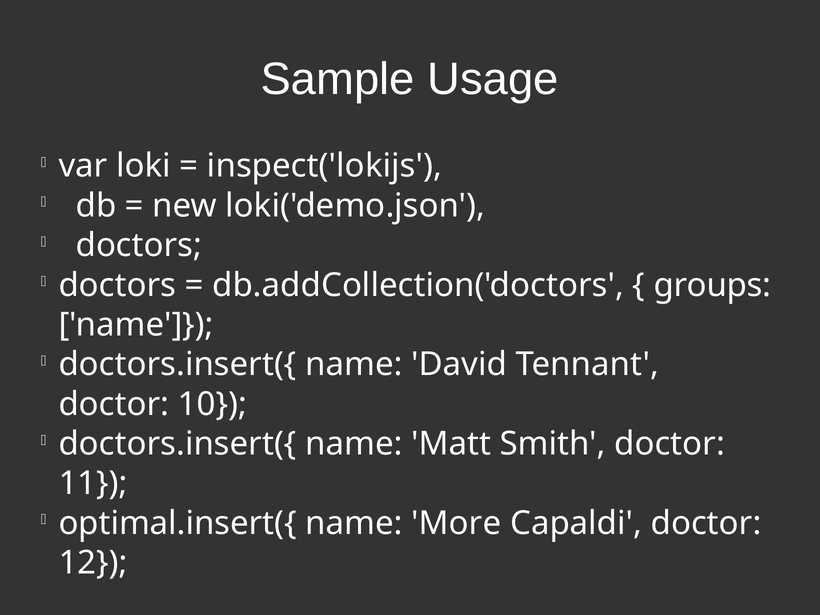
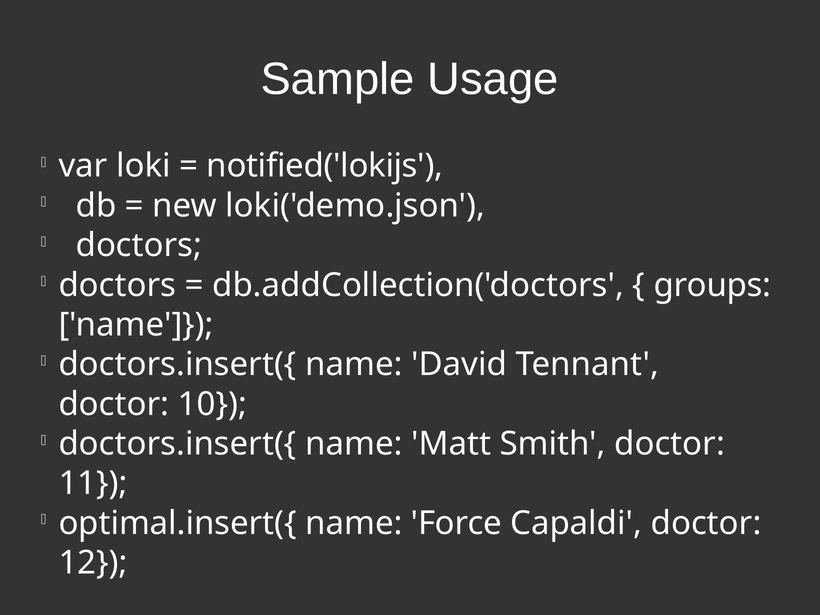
inspect('lokijs: inspect('lokijs -> notified('lokijs
More: More -> Force
